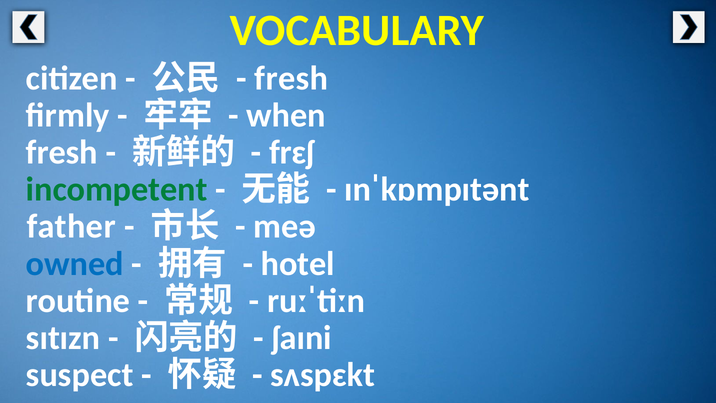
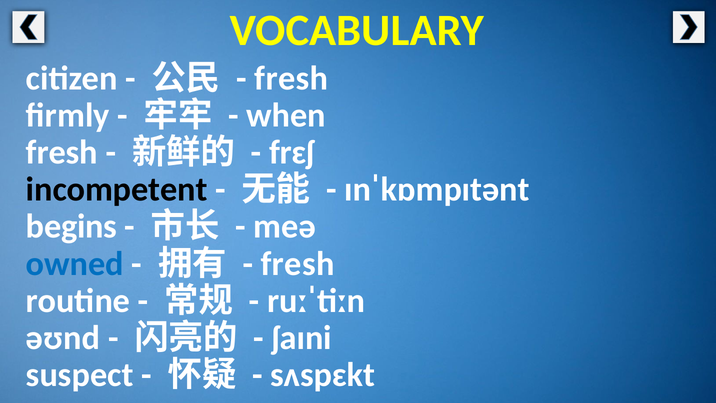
incompetent colour: green -> black
father: father -> begins
hotel at (298, 264): hotel -> fresh
sɪtɪzn: sɪtɪzn -> əʊnd
